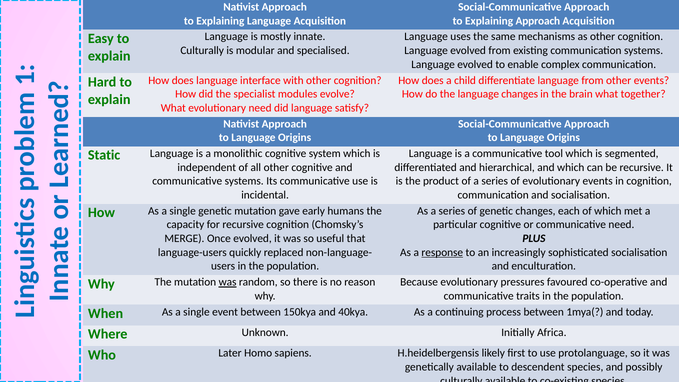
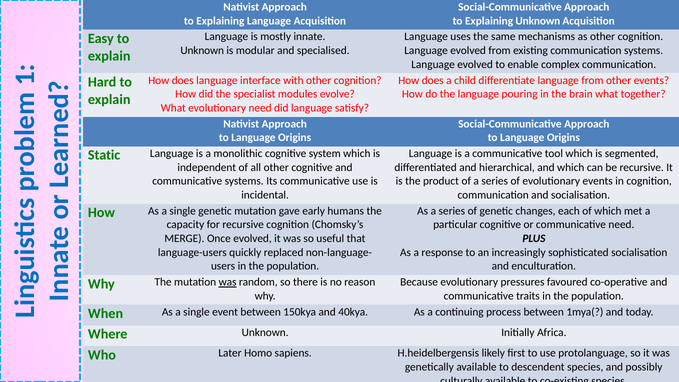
Explaining Approach: Approach -> Unknown
Culturally at (202, 51): Culturally -> Unknown
language changes: changes -> pouring
response underline: present -> none
